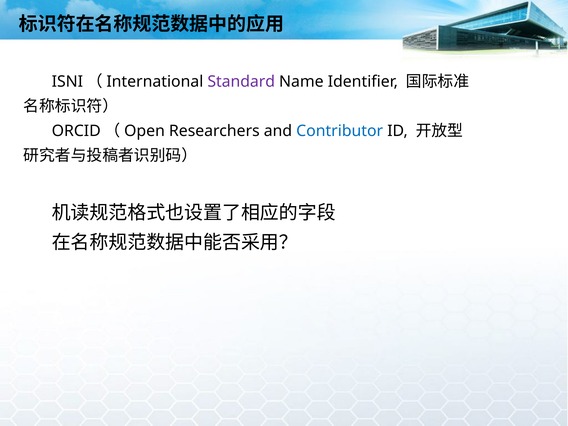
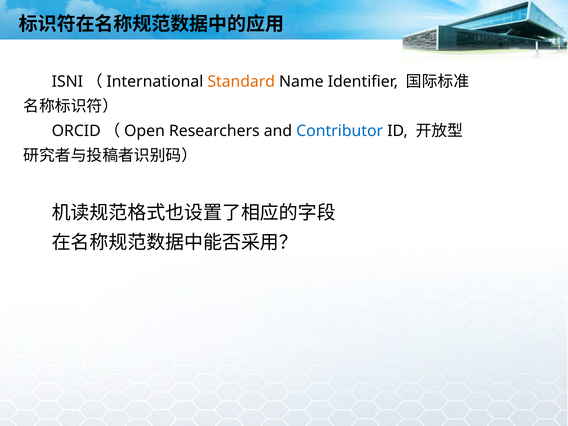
Standard colour: purple -> orange
